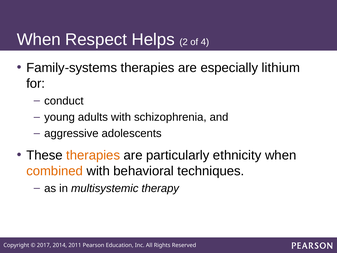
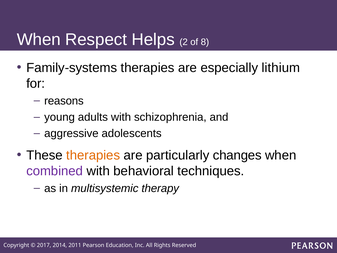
4: 4 -> 8
conduct: conduct -> reasons
ethnicity: ethnicity -> changes
combined colour: orange -> purple
